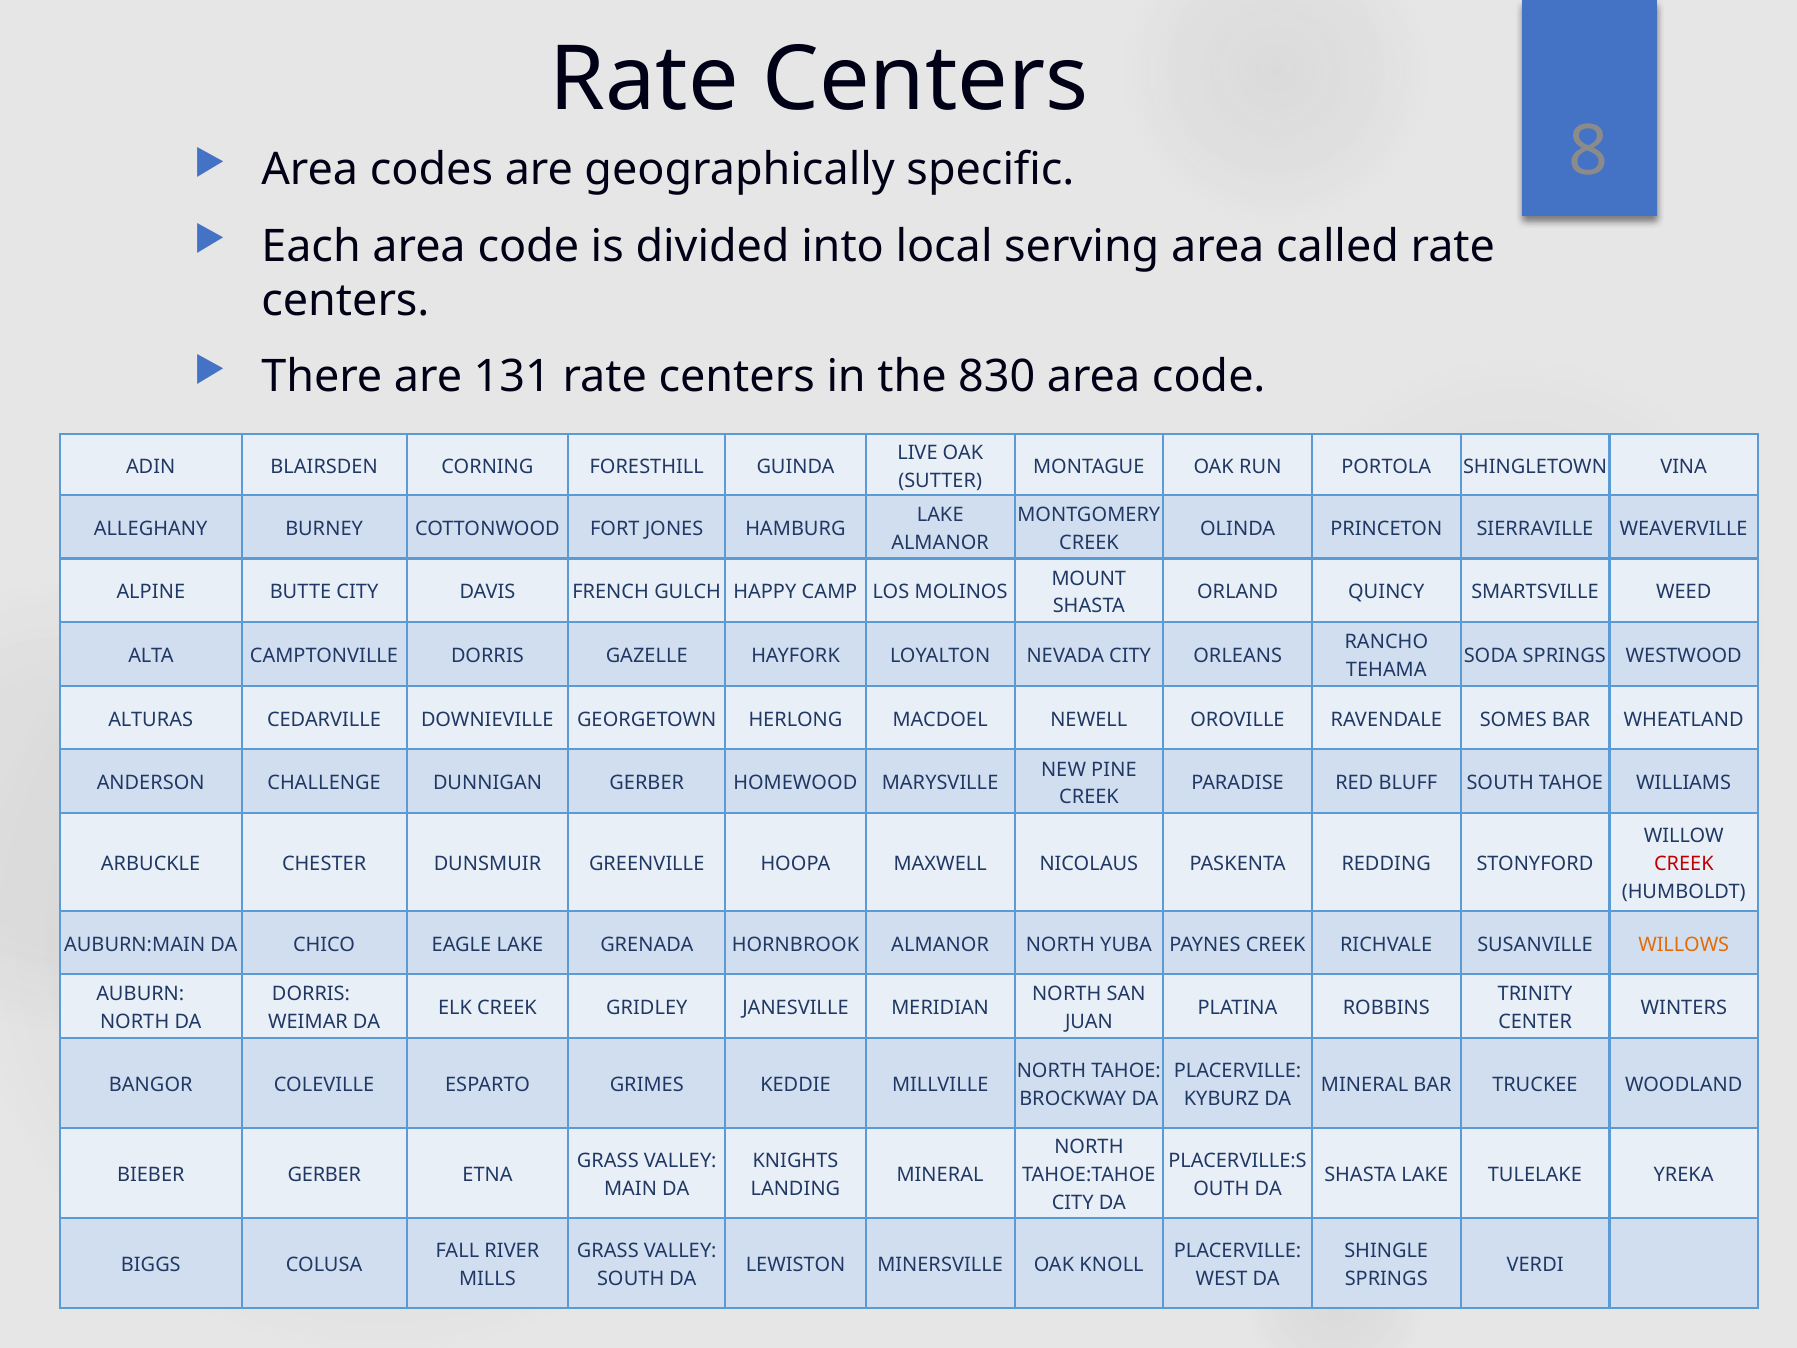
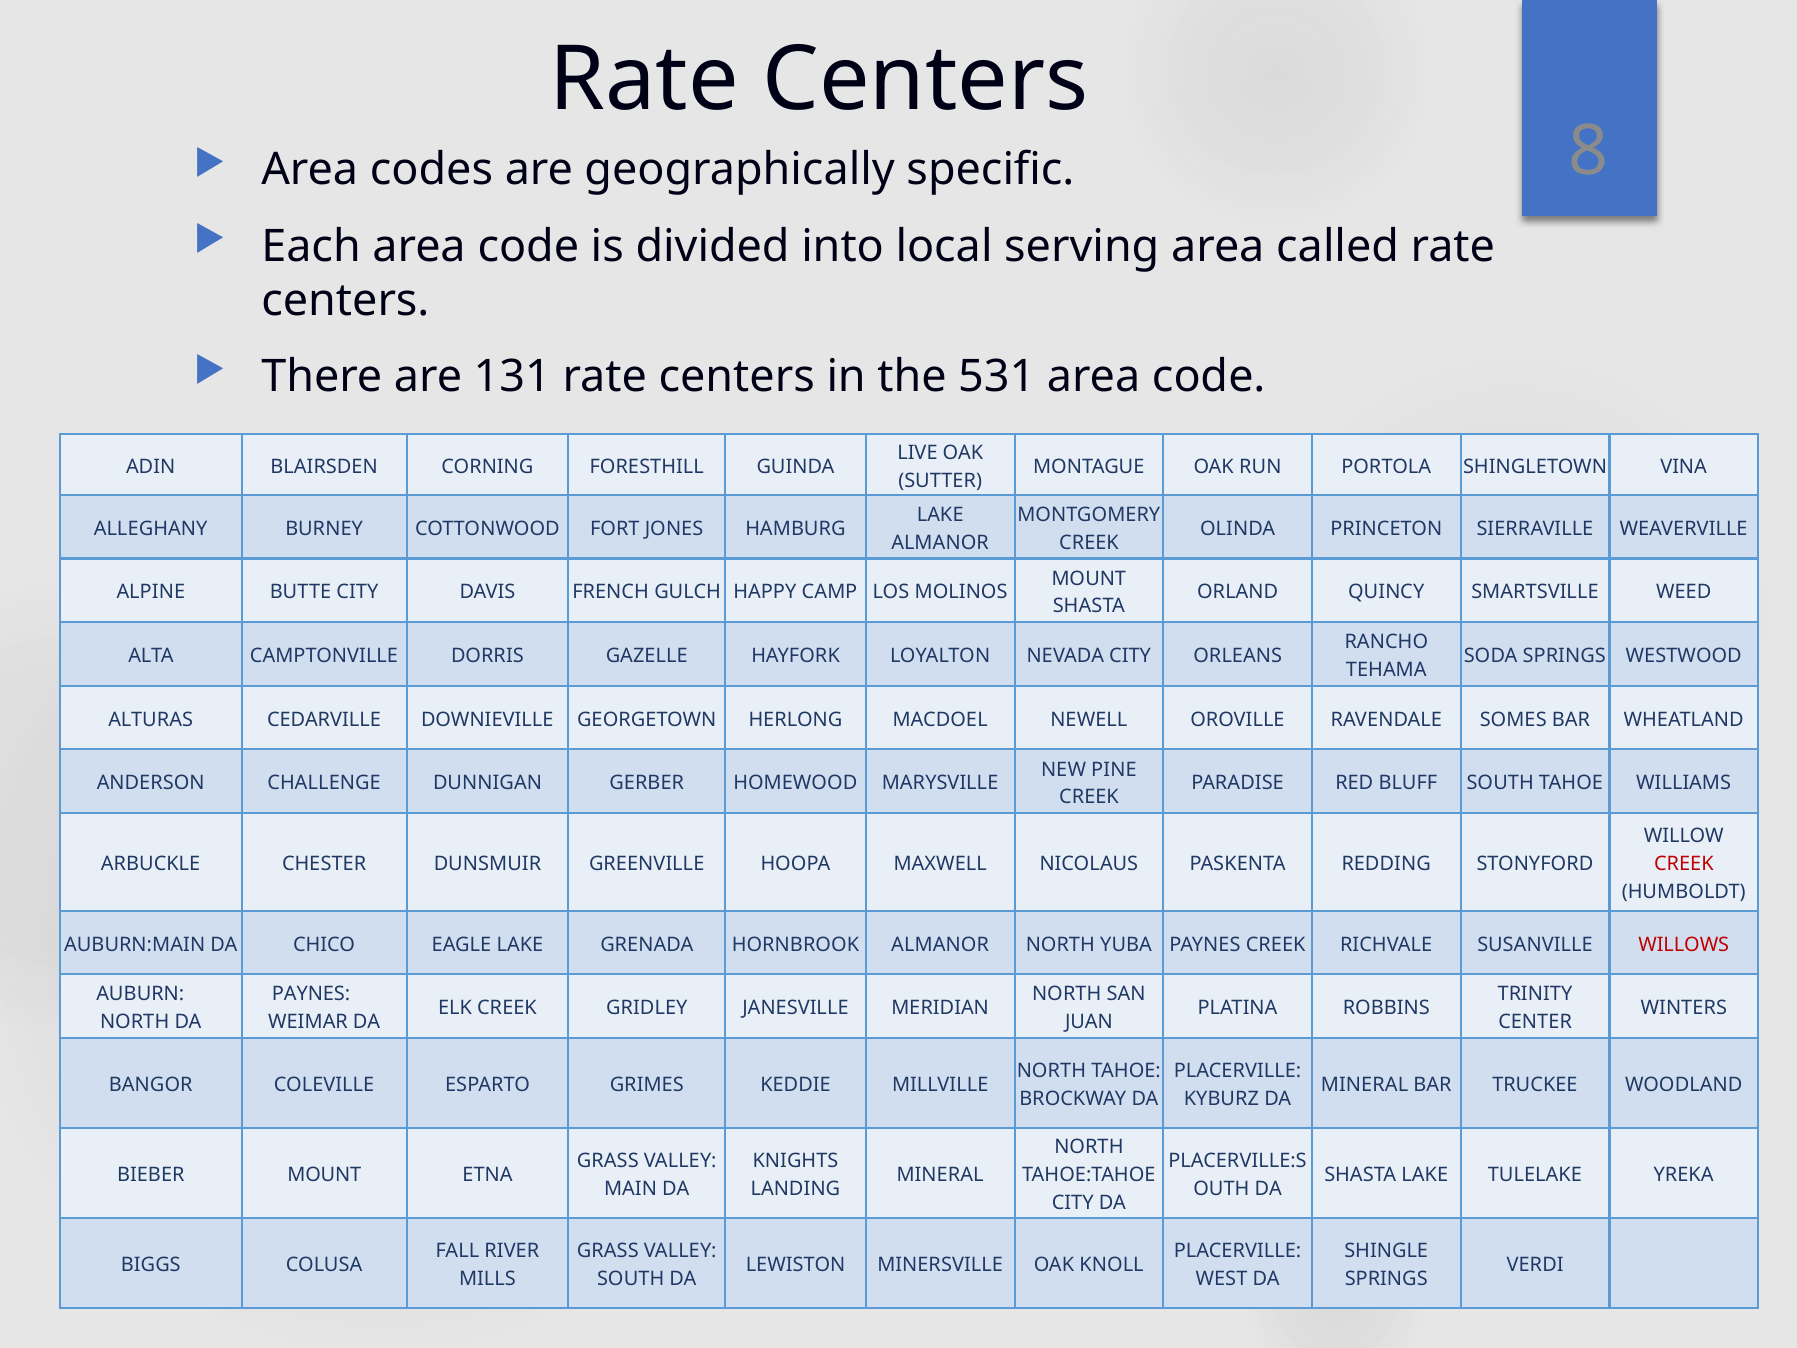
830: 830 -> 531
WILLOWS colour: orange -> red
DORRIS at (311, 994): DORRIS -> PAYNES
BIEBER GERBER: GERBER -> MOUNT
